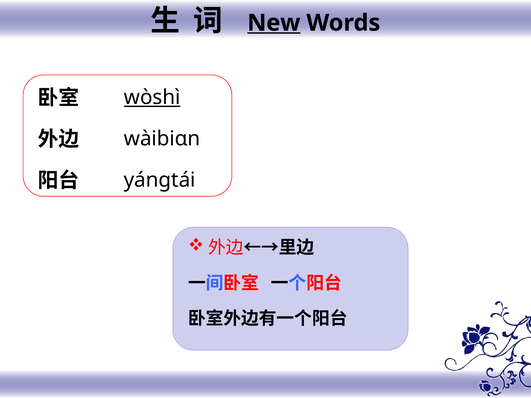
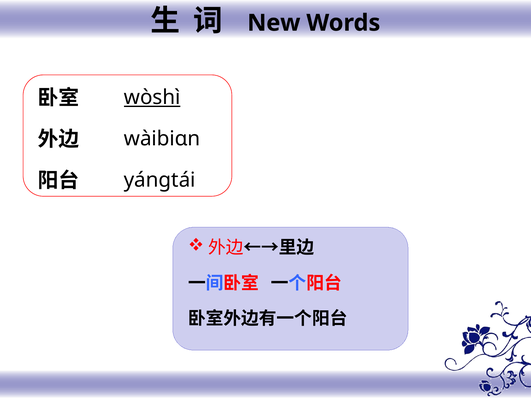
New underline: present -> none
